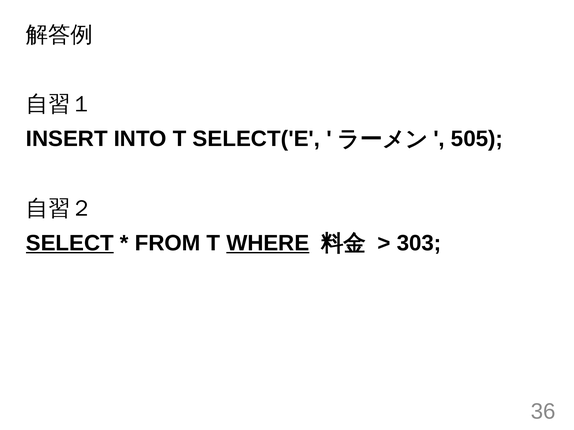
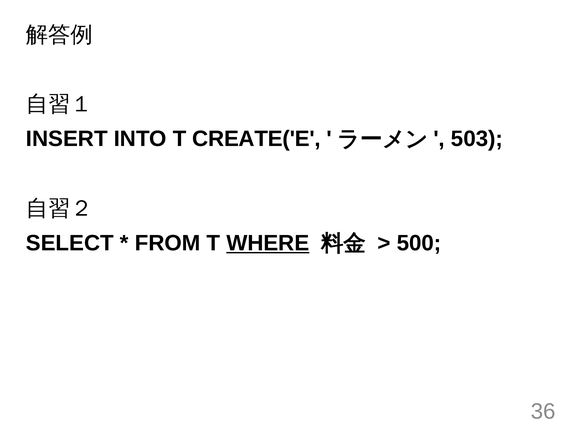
SELECT('E: SELECT('E -> CREATE('E
505: 505 -> 503
SELECT underline: present -> none
303: 303 -> 500
